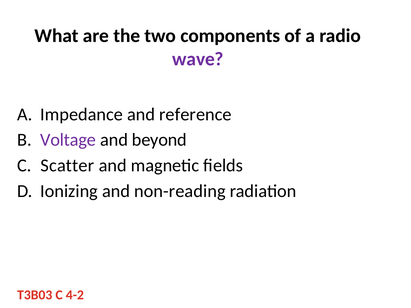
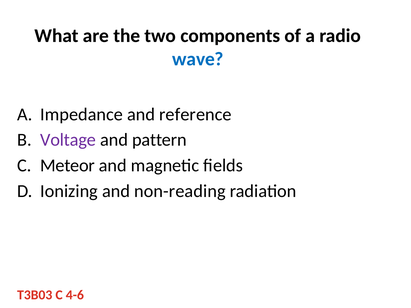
wave colour: purple -> blue
beyond: beyond -> pattern
Scatter: Scatter -> Meteor
4-2: 4-2 -> 4-6
